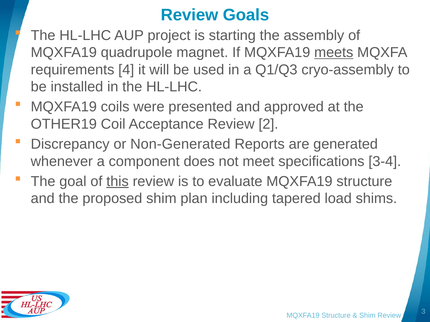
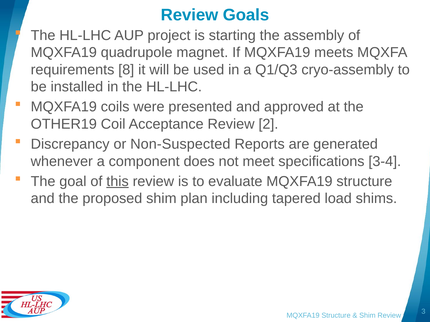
meets underline: present -> none
4: 4 -> 8
Non-Generated: Non-Generated -> Non-Suspected
